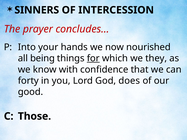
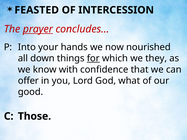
SINNERS: SINNERS -> FEASTED
prayer underline: none -> present
being: being -> down
forty: forty -> offer
does: does -> what
